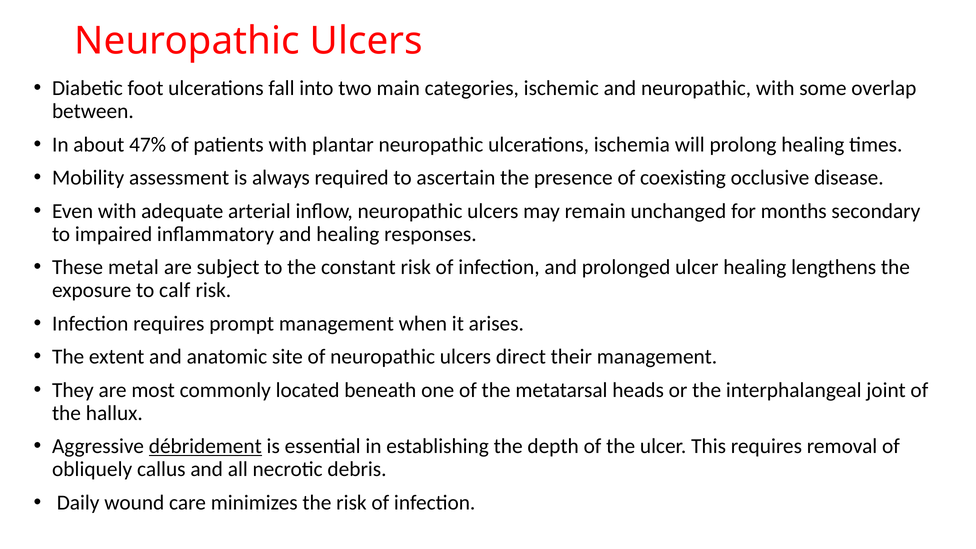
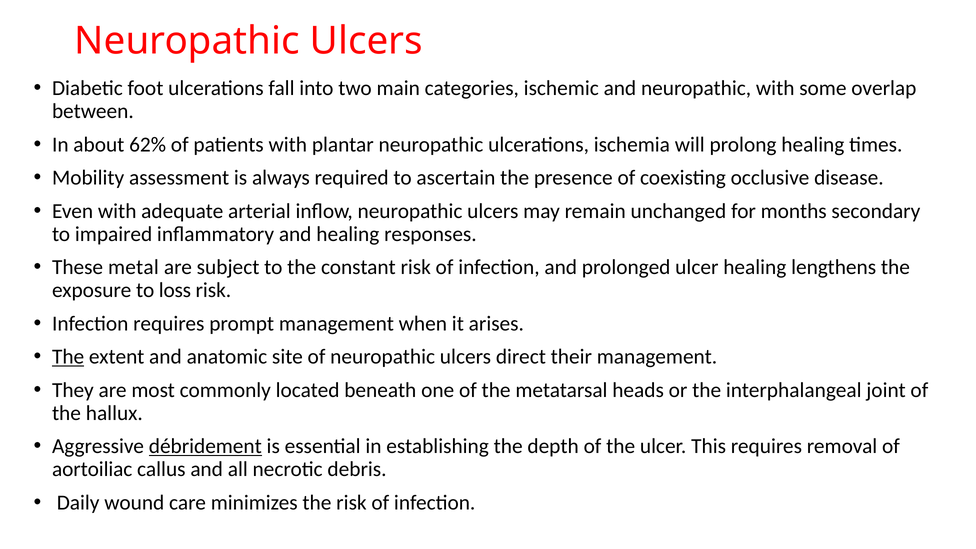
47%: 47% -> 62%
calf: calf -> loss
The at (68, 357) underline: none -> present
obliquely: obliquely -> aortoiliac
